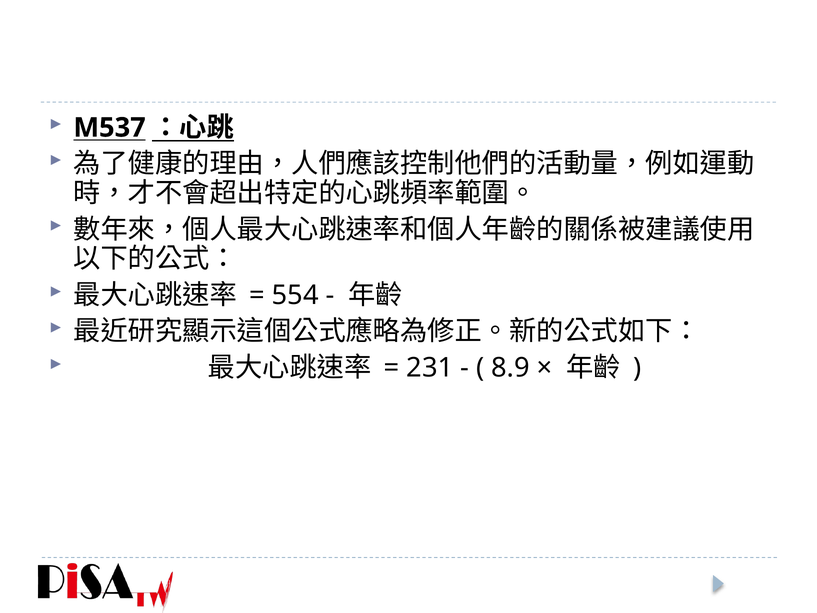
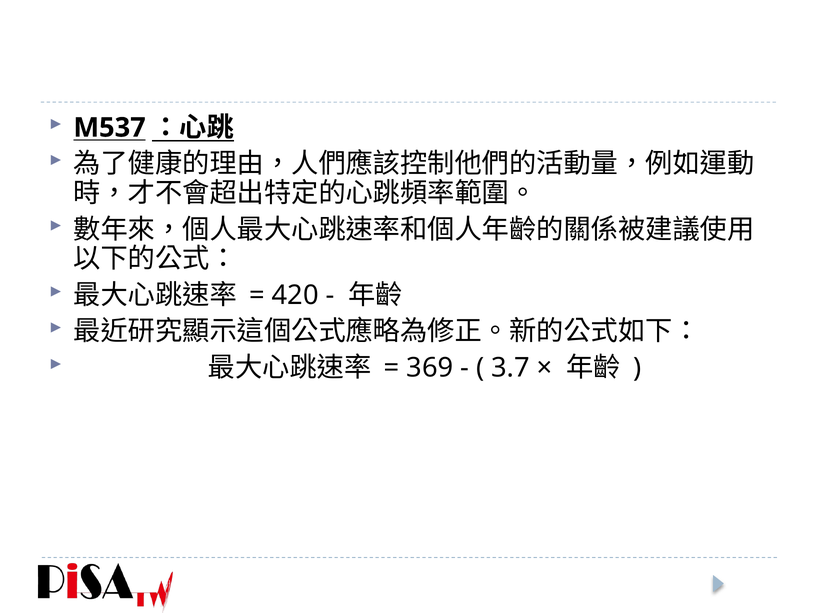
554: 554 -> 420
231: 231 -> 369
8.9: 8.9 -> 3.7
